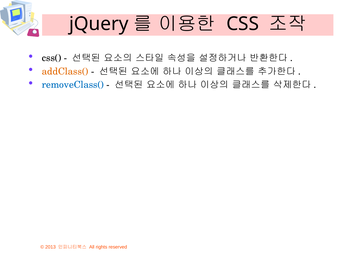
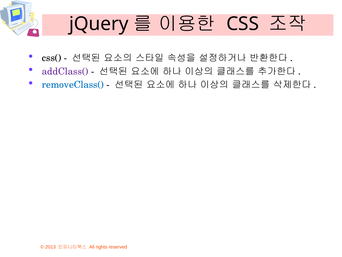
addClass( colour: orange -> purple
